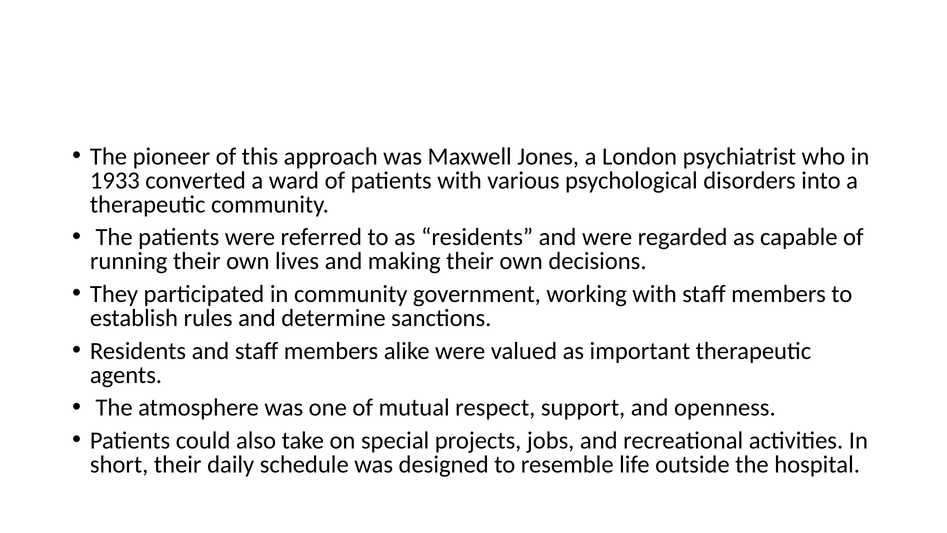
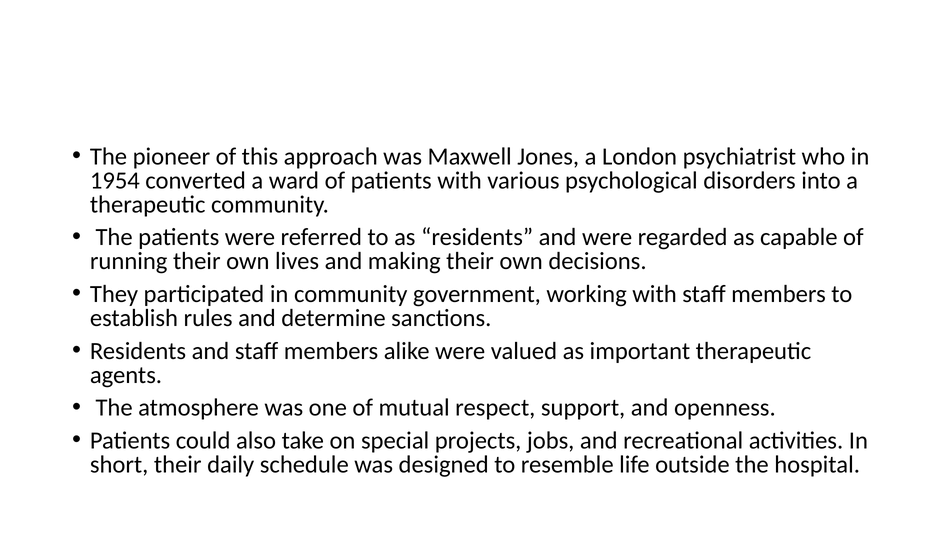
1933: 1933 -> 1954
